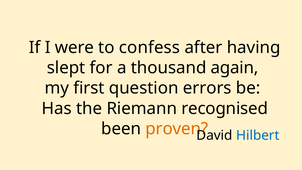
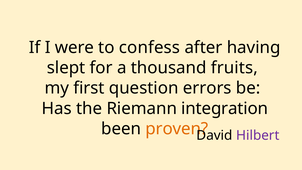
again: again -> fruits
recognised: recognised -> integration
Hilbert colour: blue -> purple
